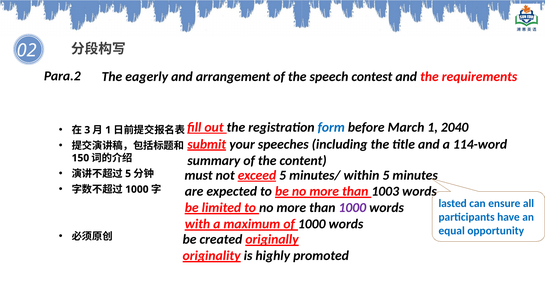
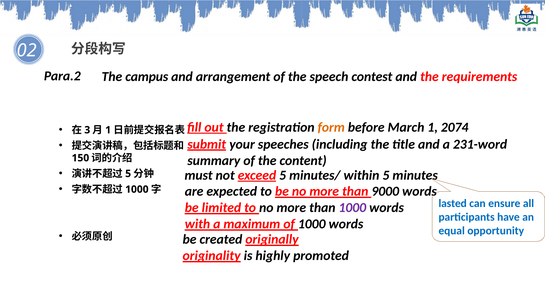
eagerly: eagerly -> campus
form colour: blue -> orange
2040: 2040 -> 2074
114-word: 114-word -> 231-word
1003: 1003 -> 9000
